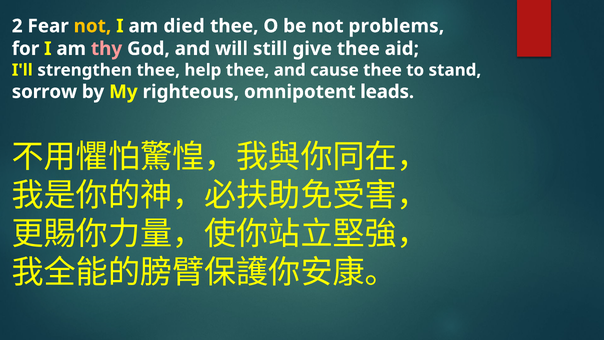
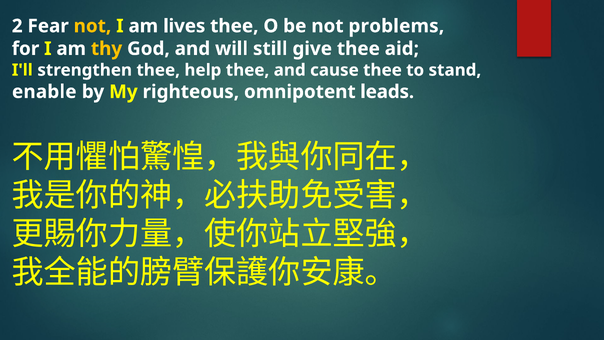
died: died -> lives
thy colour: pink -> yellow
sorrow: sorrow -> enable
